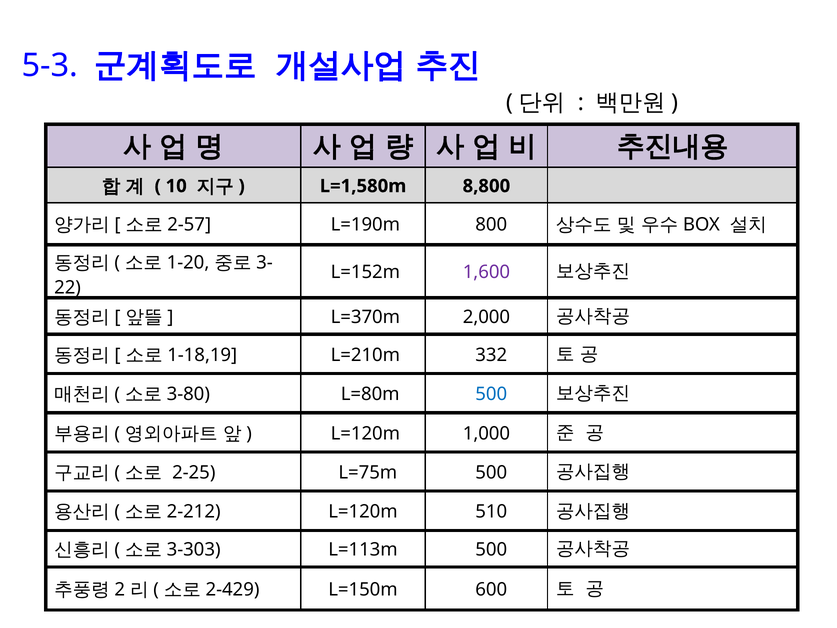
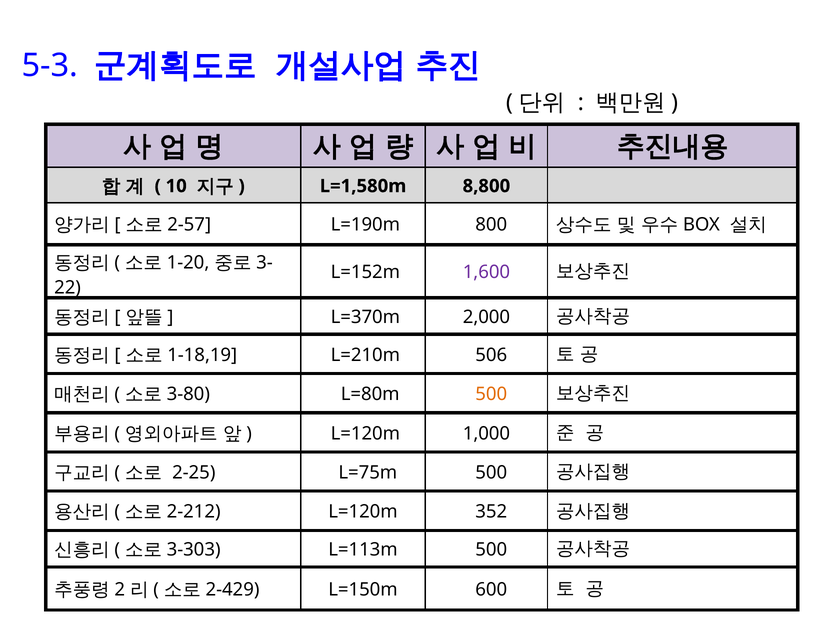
332: 332 -> 506
500 at (491, 394) colour: blue -> orange
510: 510 -> 352
